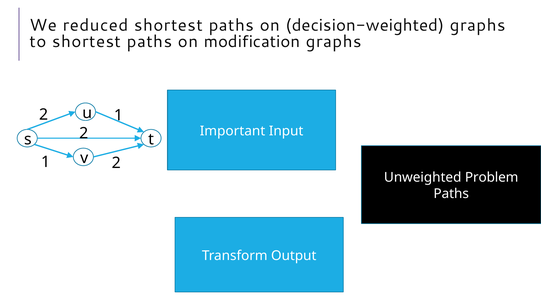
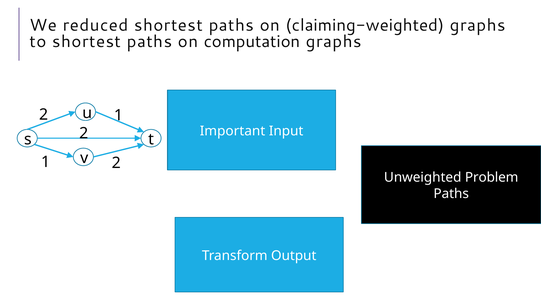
decision-weighted: decision-weighted -> claiming-weighted
modification: modification -> computation
